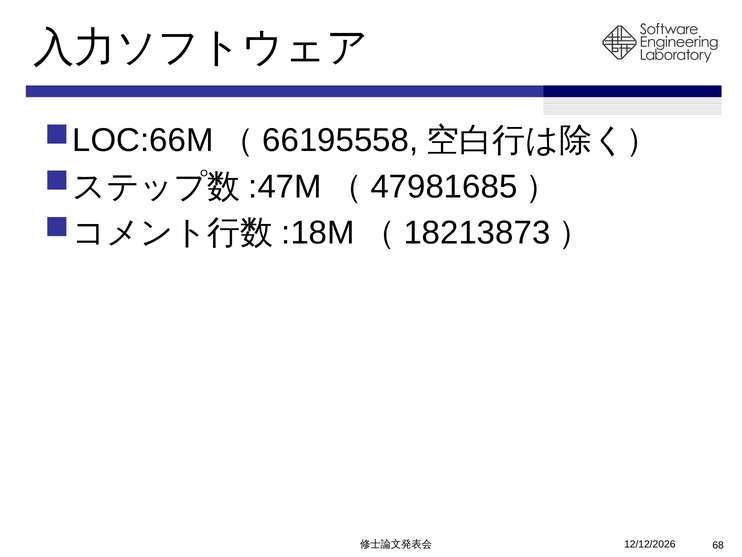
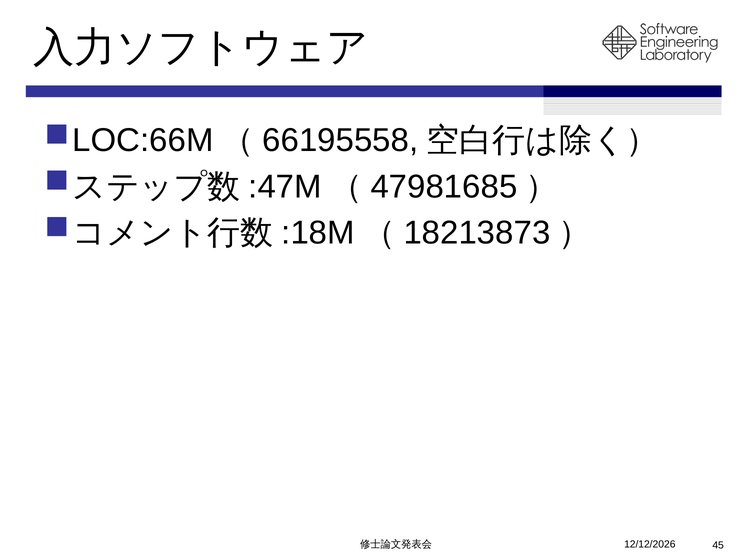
68: 68 -> 45
